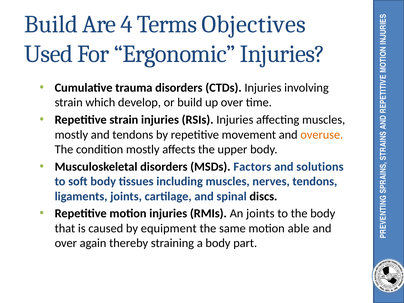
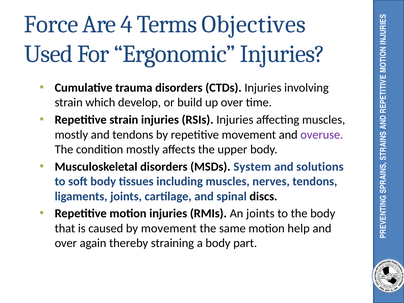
Build at (51, 24): Build -> Force
overuse colour: orange -> purple
Factors: Factors -> System
by equipment: equipment -> movement
able: able -> help
